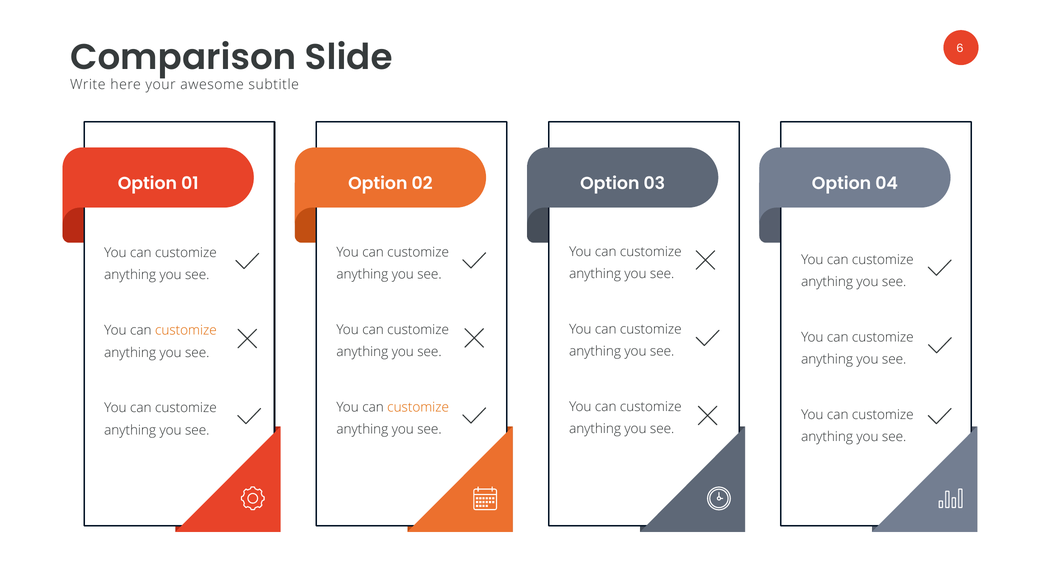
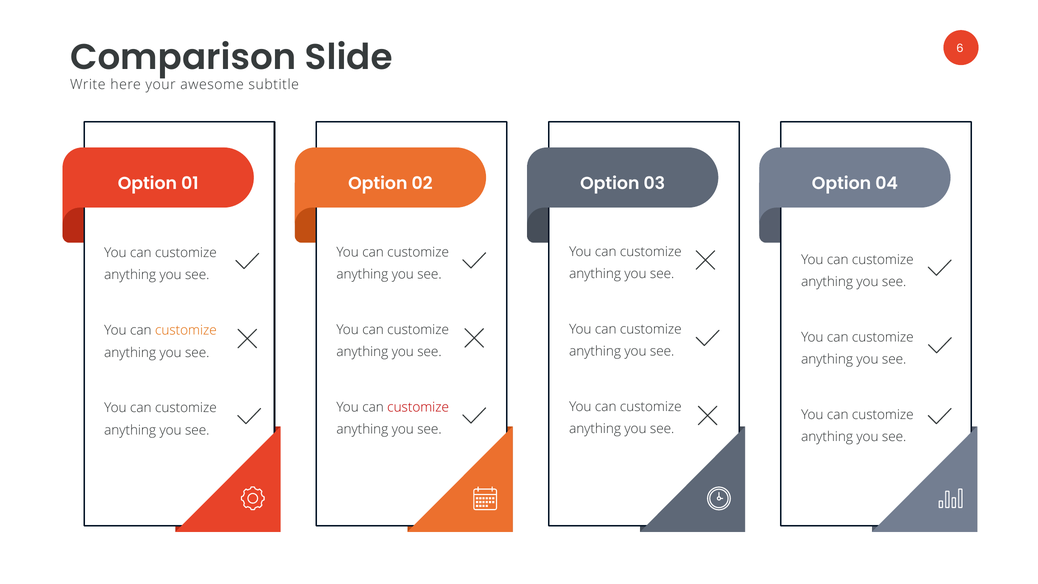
customize at (418, 407) colour: orange -> red
